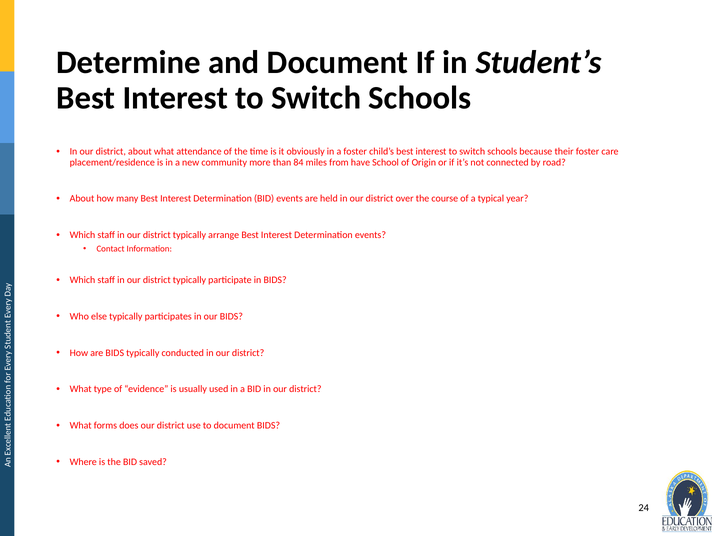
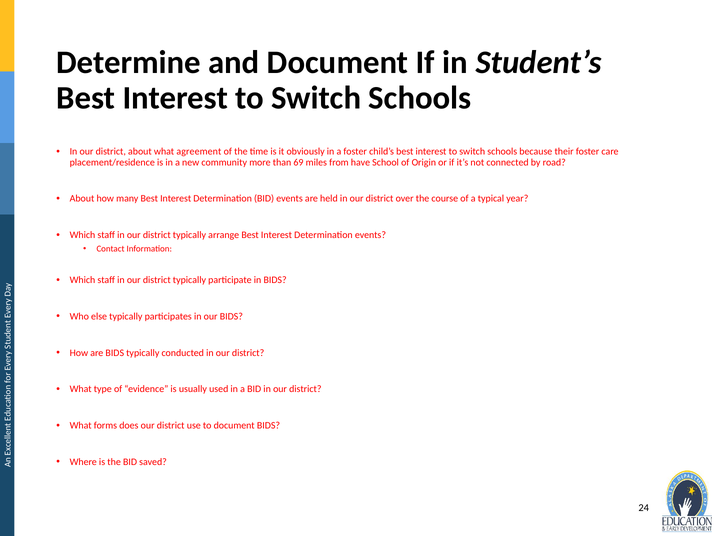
attendance: attendance -> agreement
84: 84 -> 69
